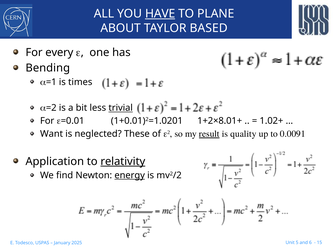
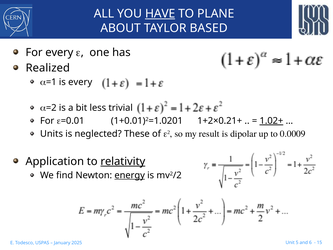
Bending: Bending -> Realized
is times: times -> every
trivial underline: present -> none
1+2×8.01+: 1+2×8.01+ -> 1+2×0.21+
1.02+ underline: none -> present
Want: Want -> Units
result underline: present -> none
quality: quality -> dipolar
0.0091: 0.0091 -> 0.0009
